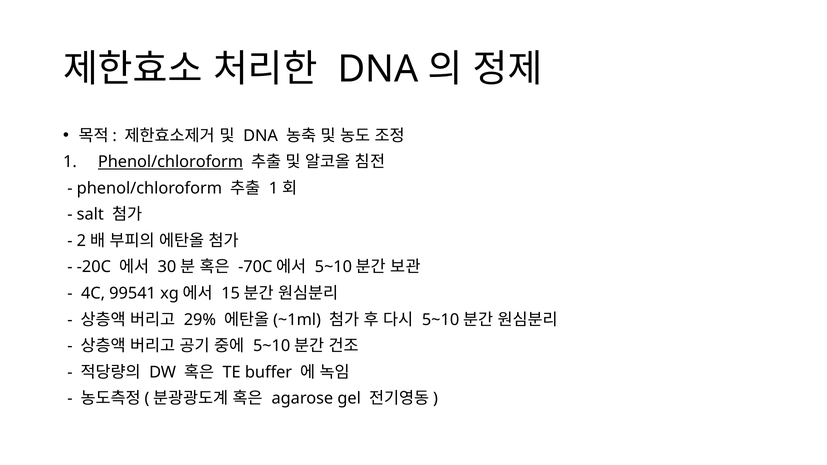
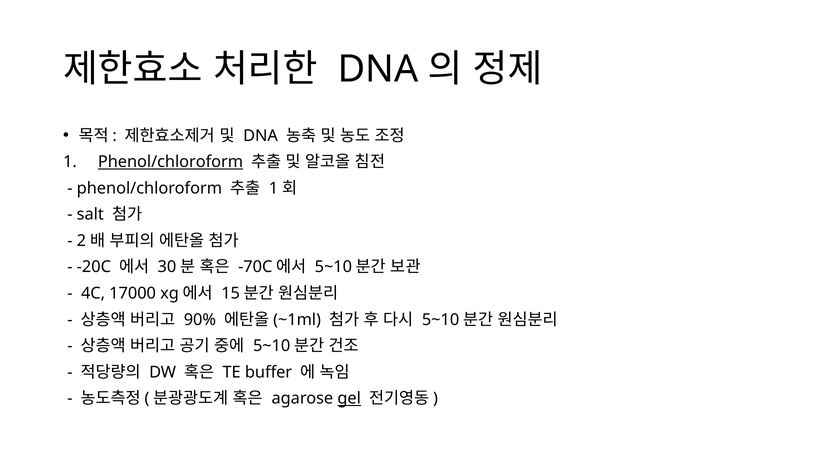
99541: 99541 -> 17000
29%: 29% -> 90%
gel underline: none -> present
